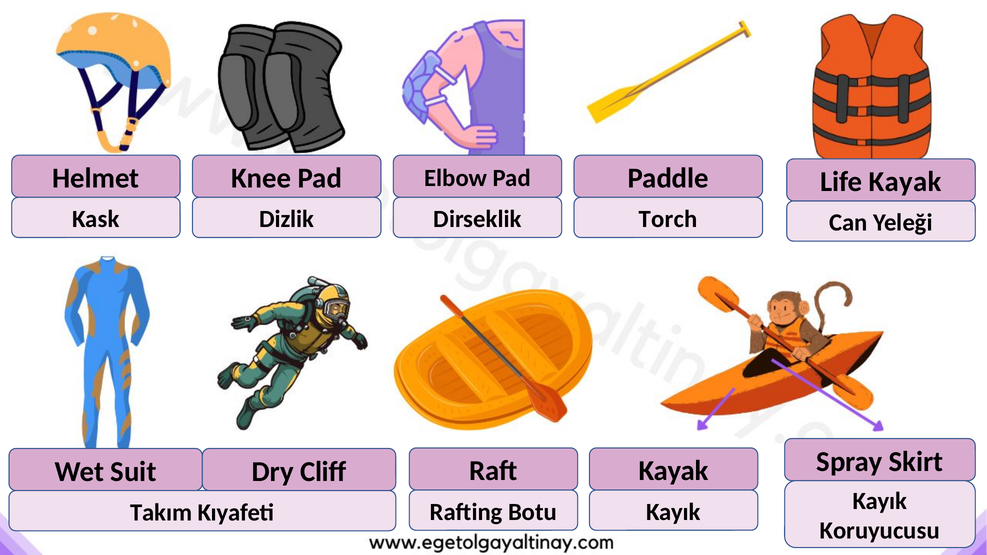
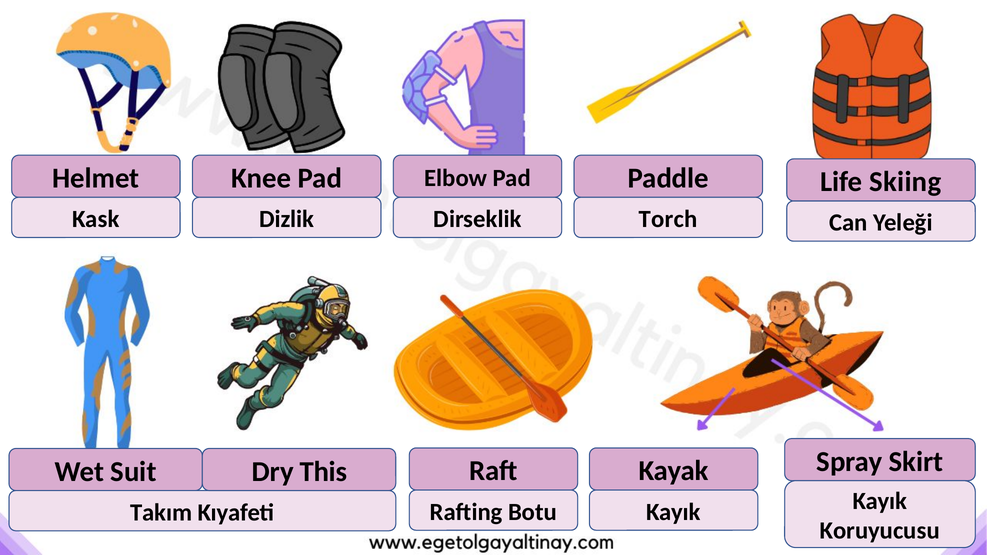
Life Kayak: Kayak -> Skiing
Cliff: Cliff -> This
